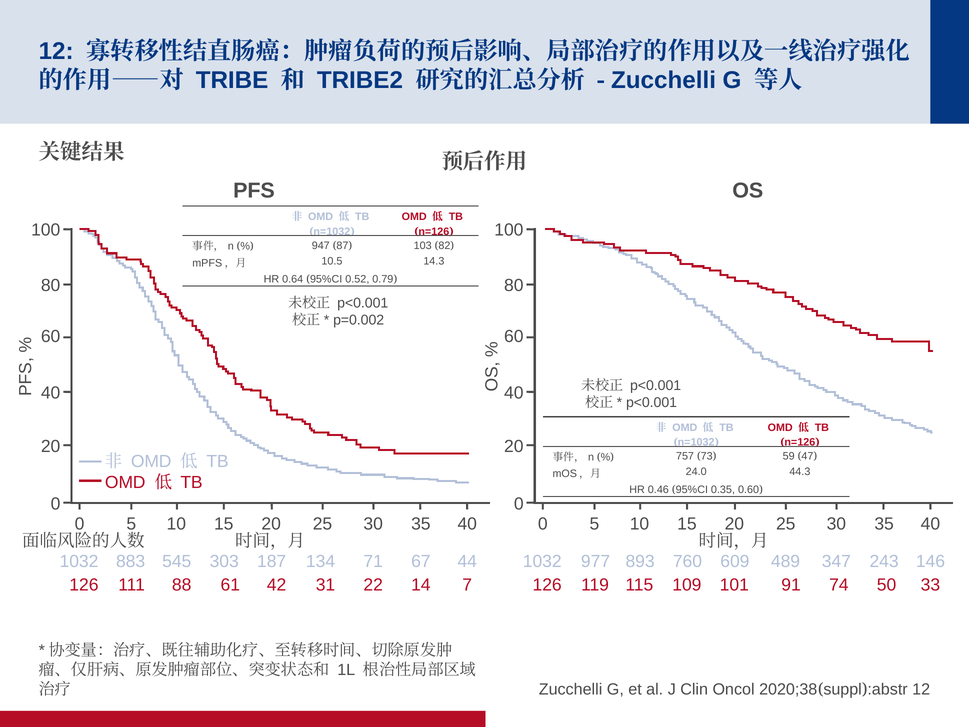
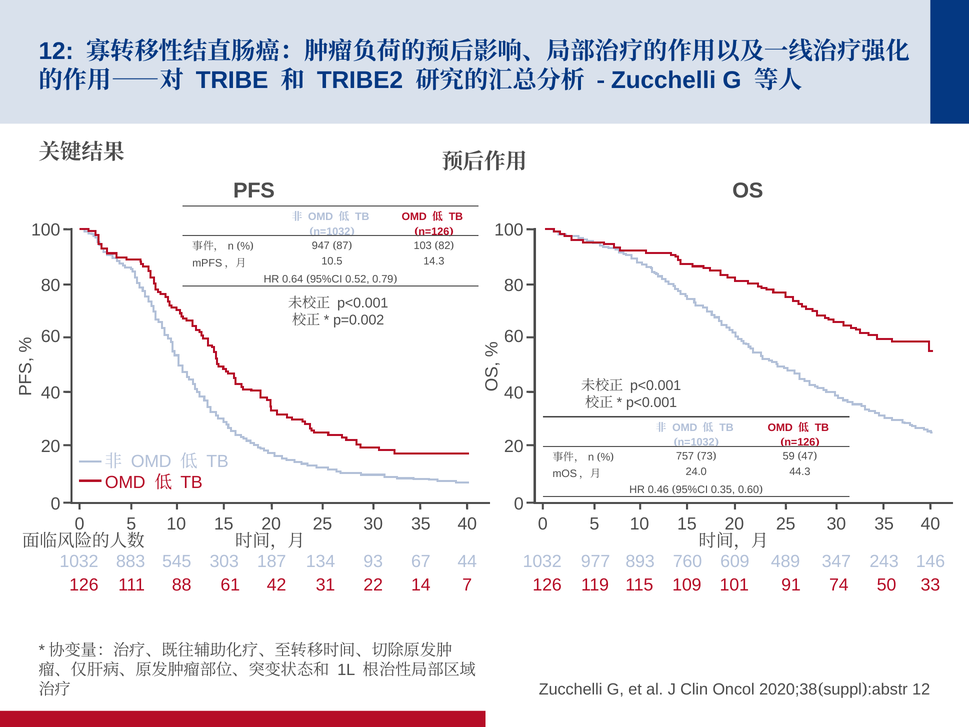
71: 71 -> 93
